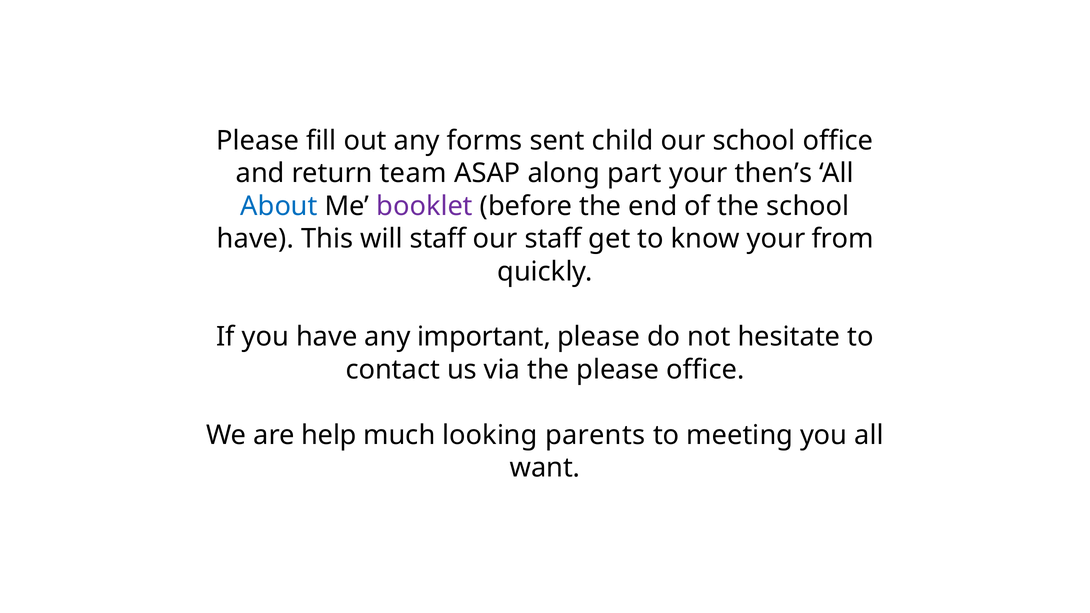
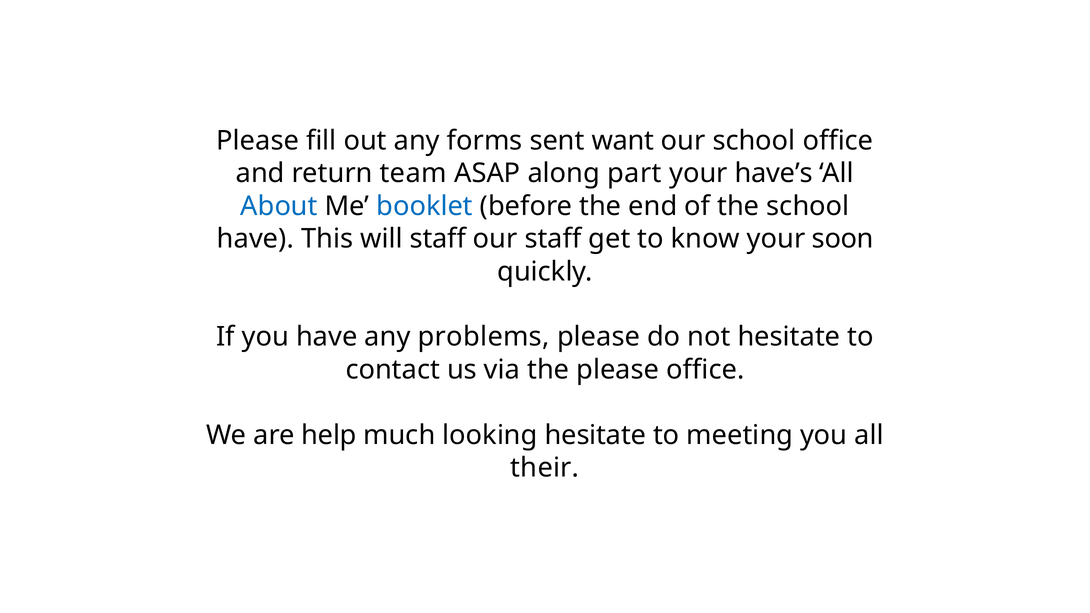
child: child -> want
then’s: then’s -> have’s
booklet colour: purple -> blue
from: from -> soon
important: important -> problems
looking parents: parents -> hesitate
want: want -> their
